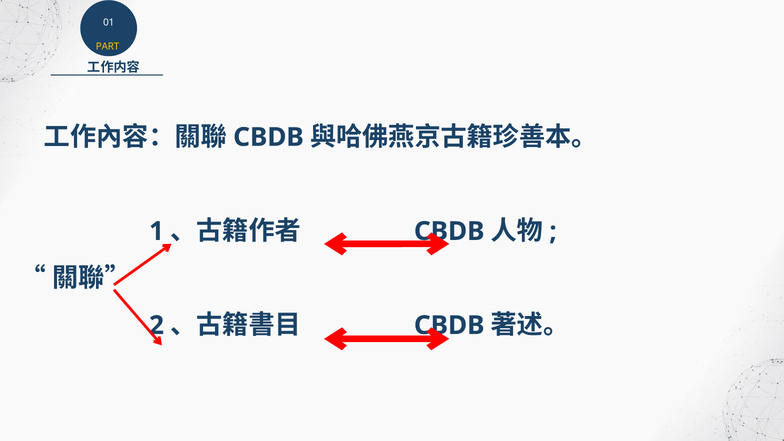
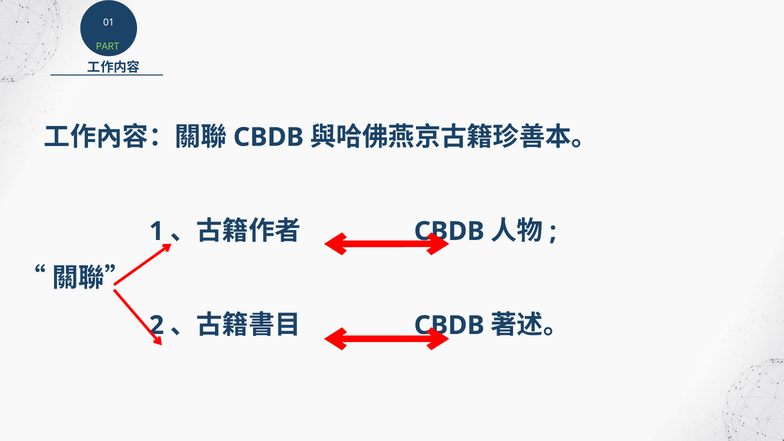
PART colour: yellow -> light green
